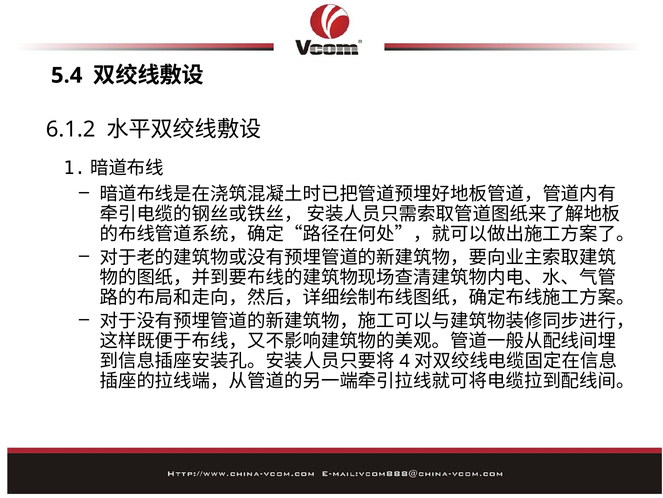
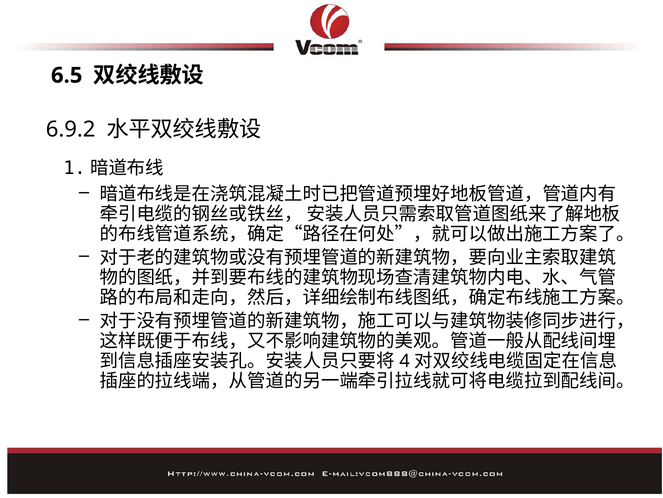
5.4: 5.4 -> 6.5
6.1.2: 6.1.2 -> 6.9.2
